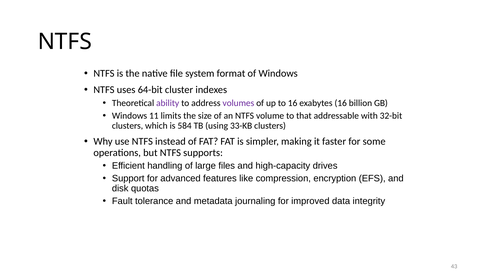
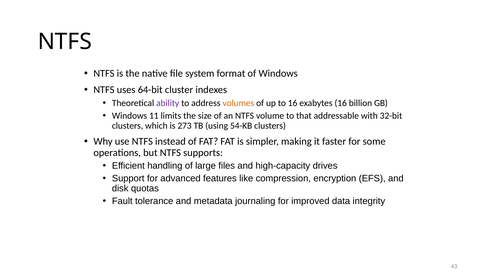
volumes colour: purple -> orange
584: 584 -> 273
33-KB: 33-KB -> 54-KB
